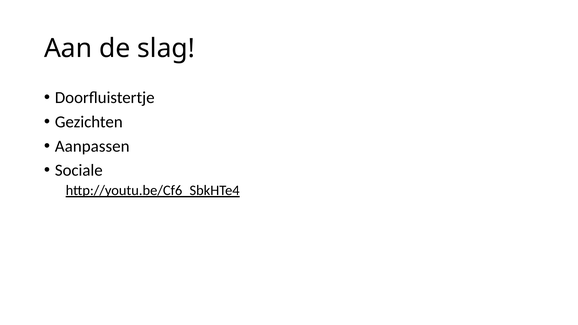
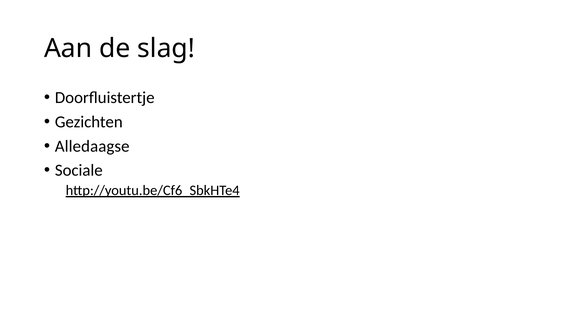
Aanpassen: Aanpassen -> Alledaagse
